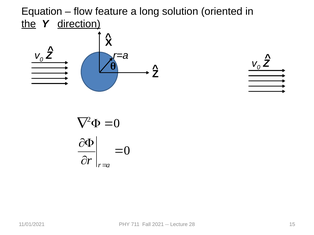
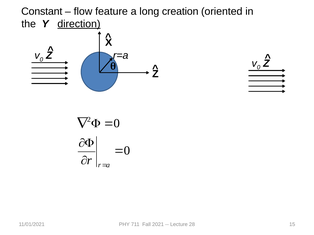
Equation: Equation -> Constant
solution: solution -> creation
the underline: present -> none
